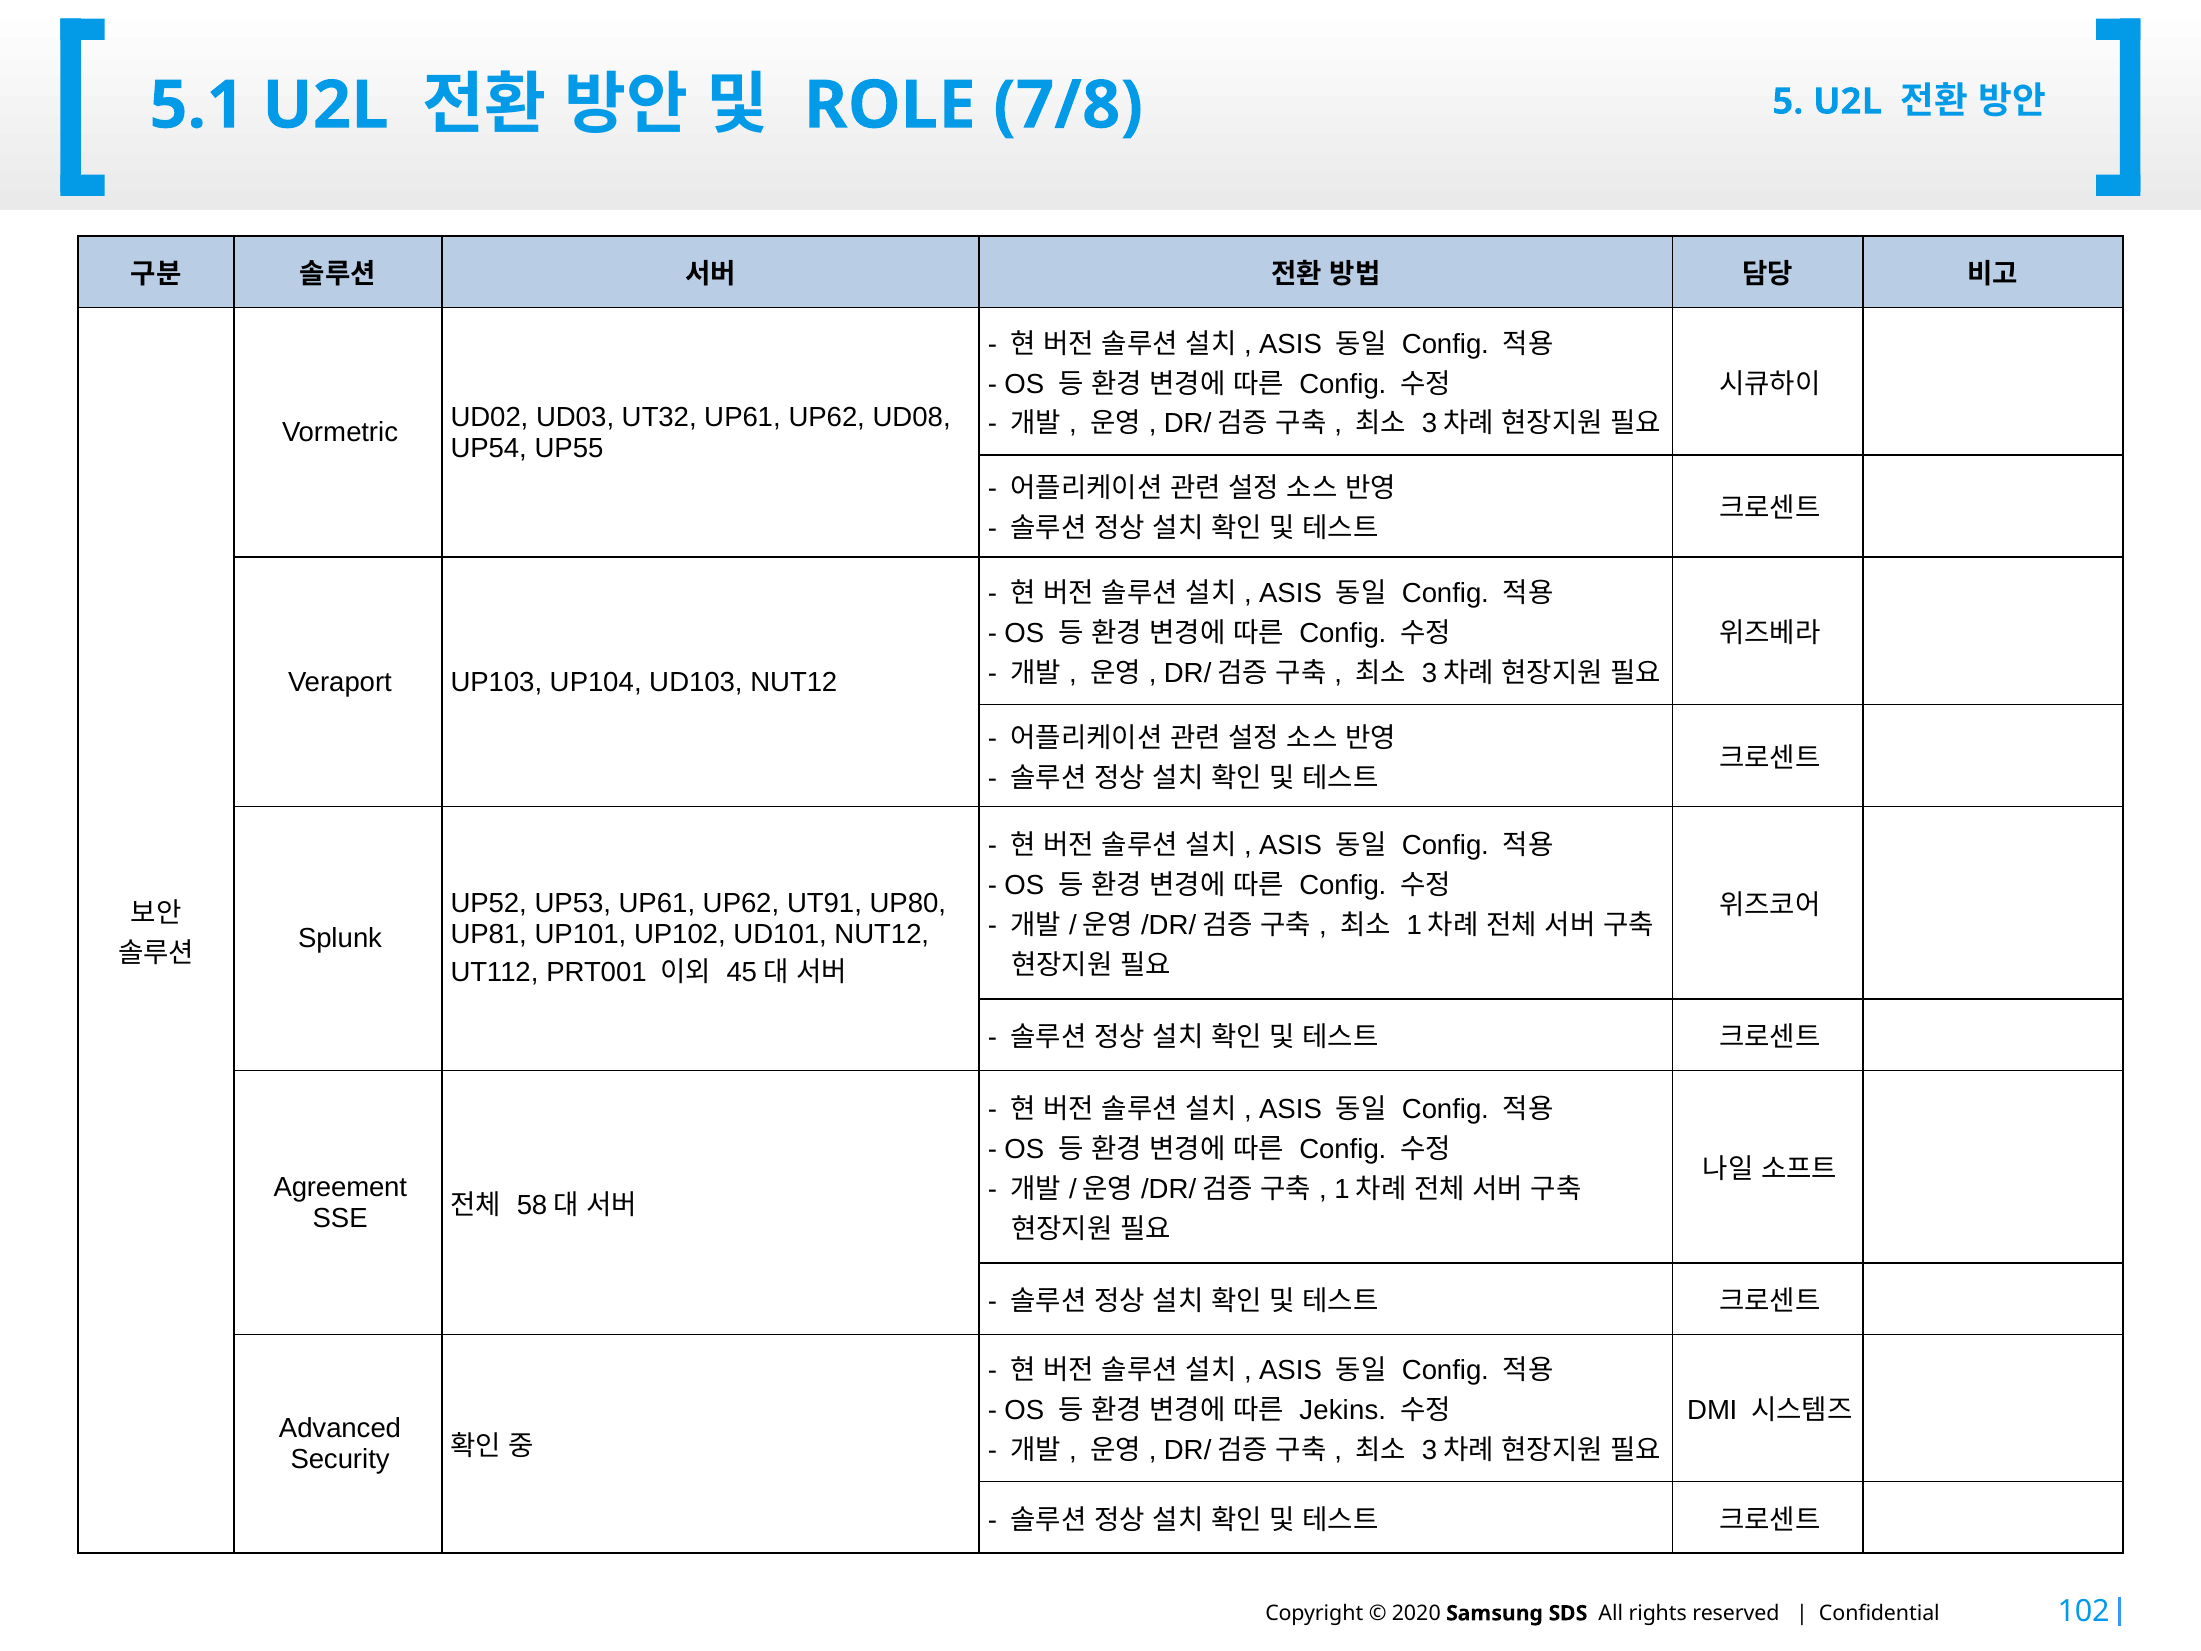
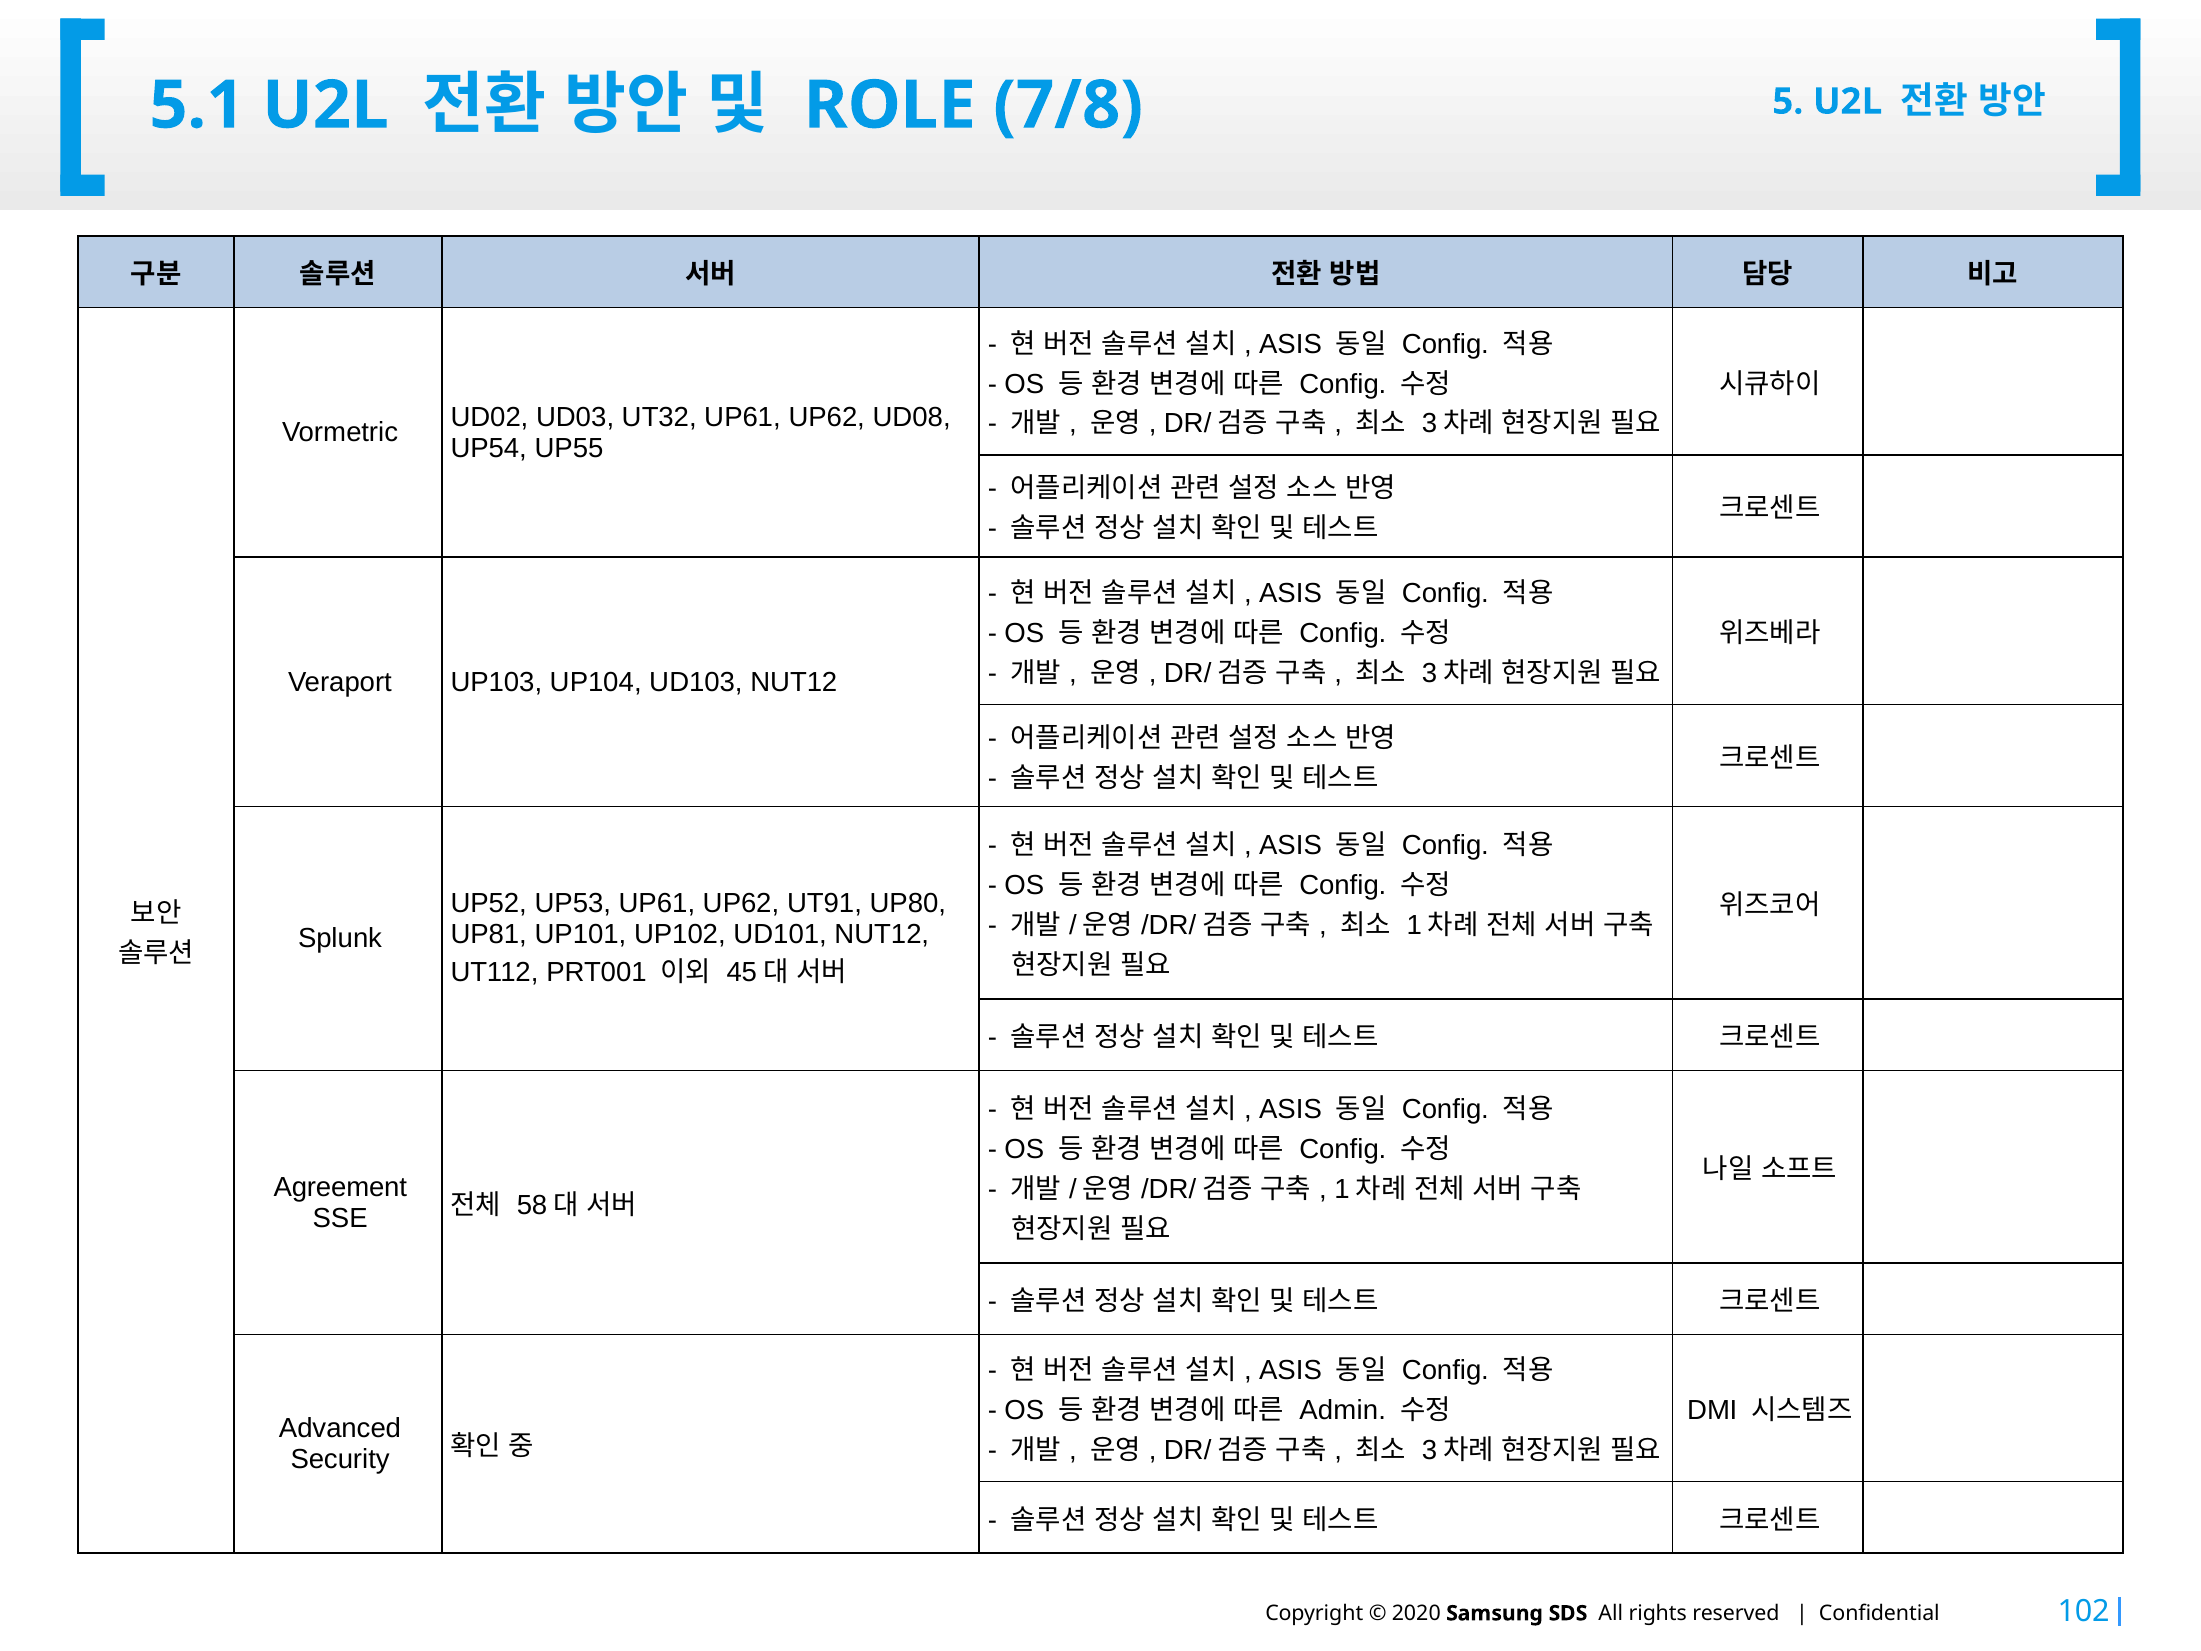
Jekins: Jekins -> Admin
